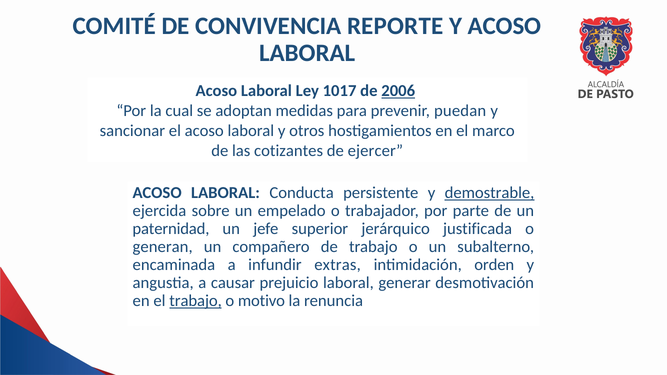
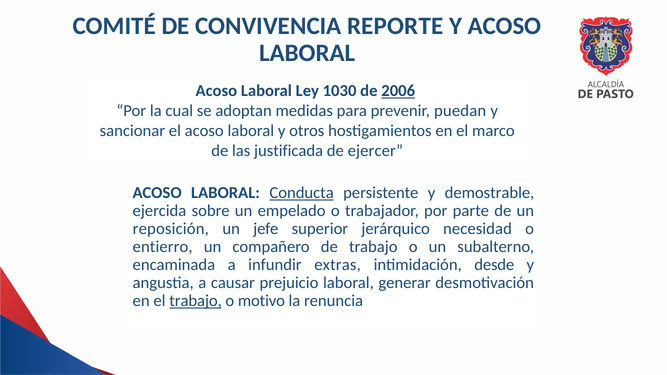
1017: 1017 -> 1030
cotizantes: cotizantes -> justificada
Conducta underline: none -> present
demostrable underline: present -> none
paternidad: paternidad -> reposición
justificada: justificada -> necesidad
generan: generan -> entierro
orden: orden -> desde
